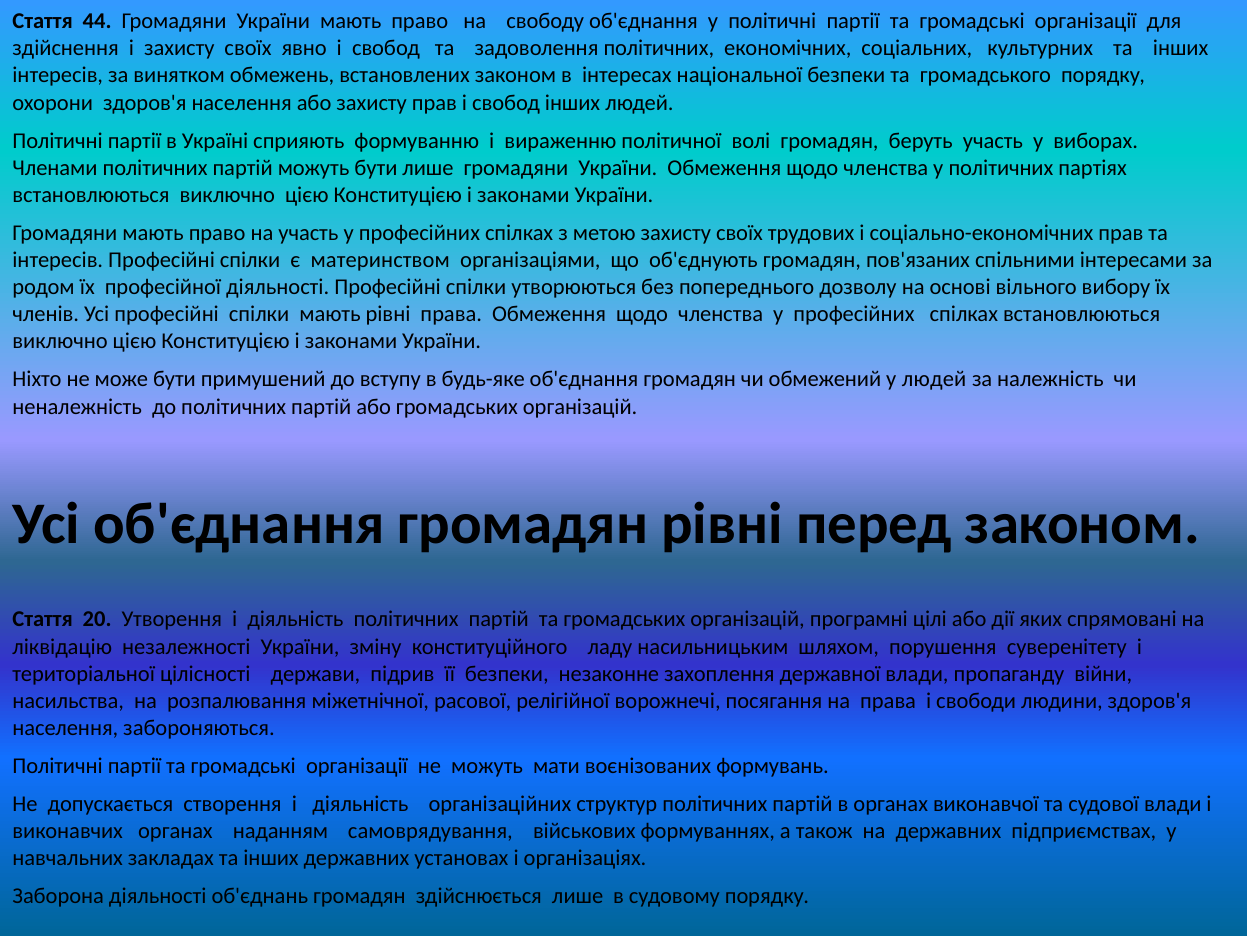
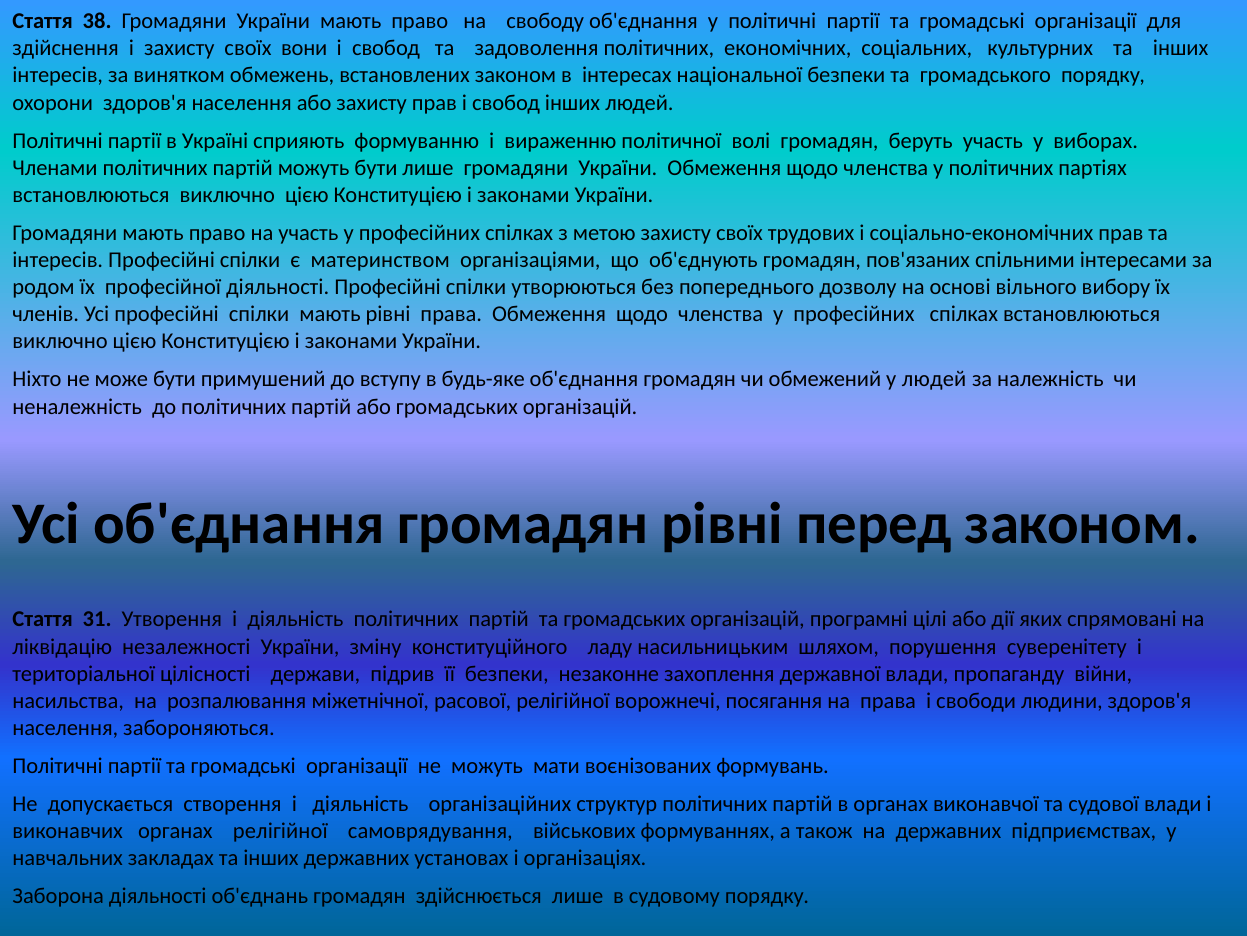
44: 44 -> 38
явно: явно -> вони
20: 20 -> 31
органах наданням: наданням -> релігійної
